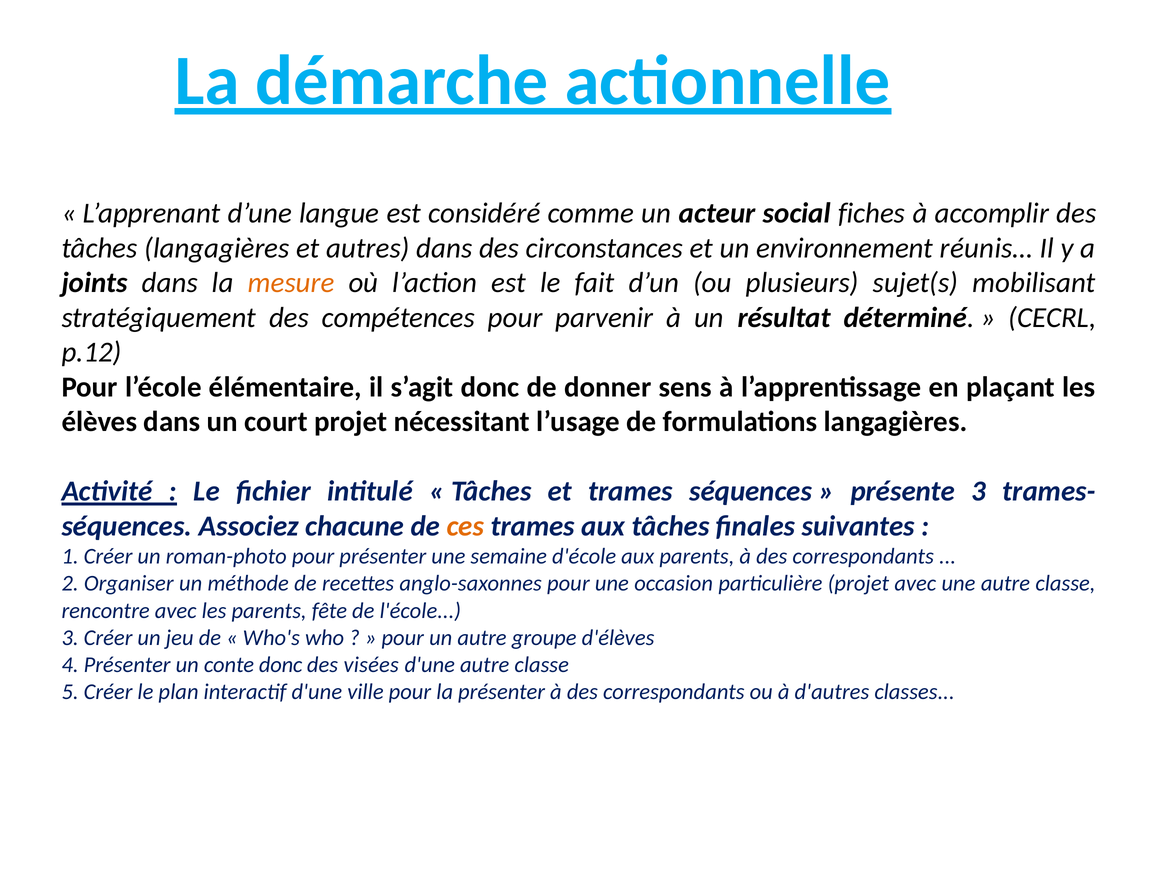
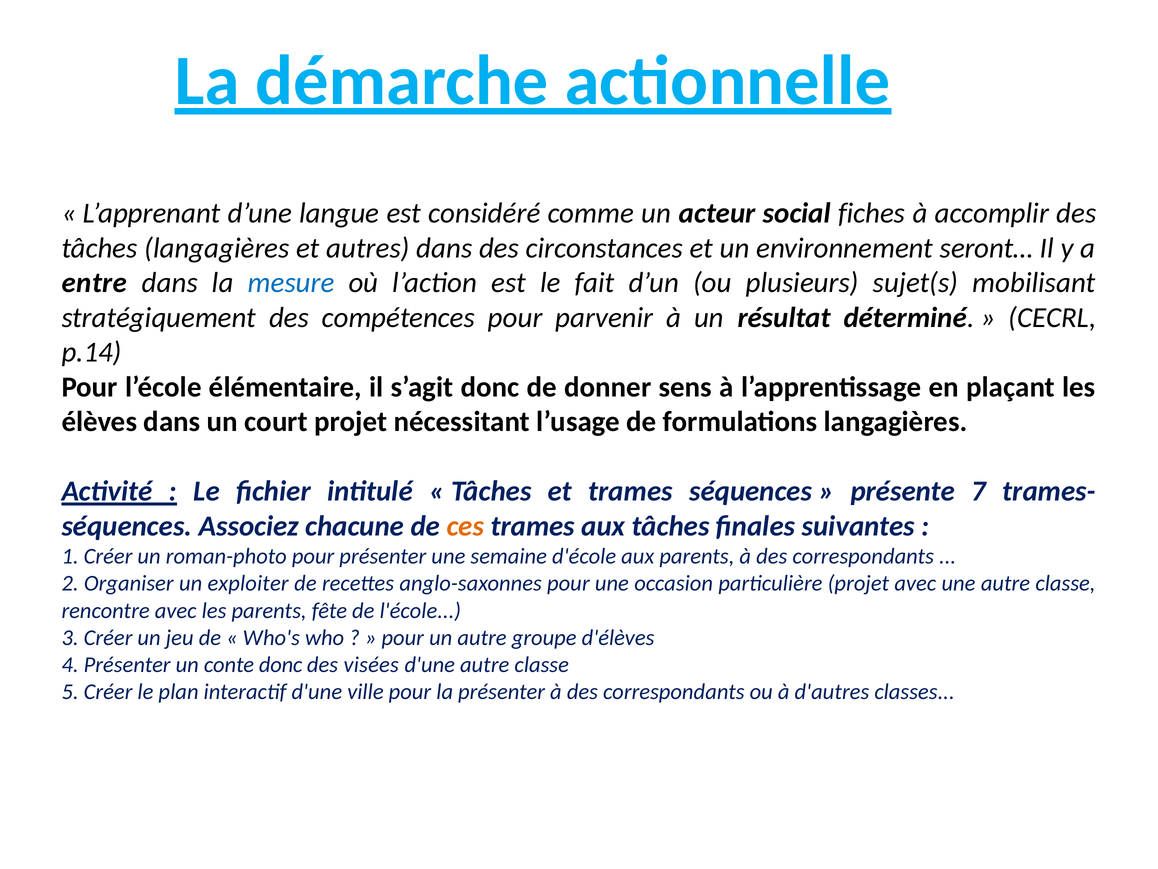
réunis…: réunis… -> seront…
joints: joints -> entre
mesure colour: orange -> blue
p.12: p.12 -> p.14
présente 3: 3 -> 7
méthode: méthode -> exploiter
